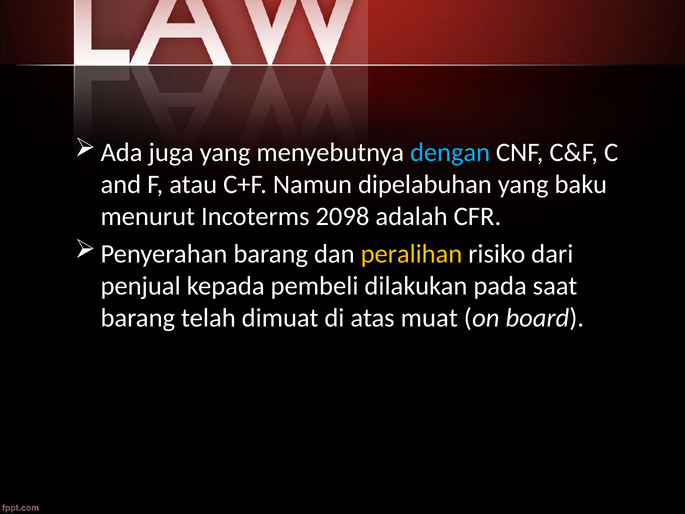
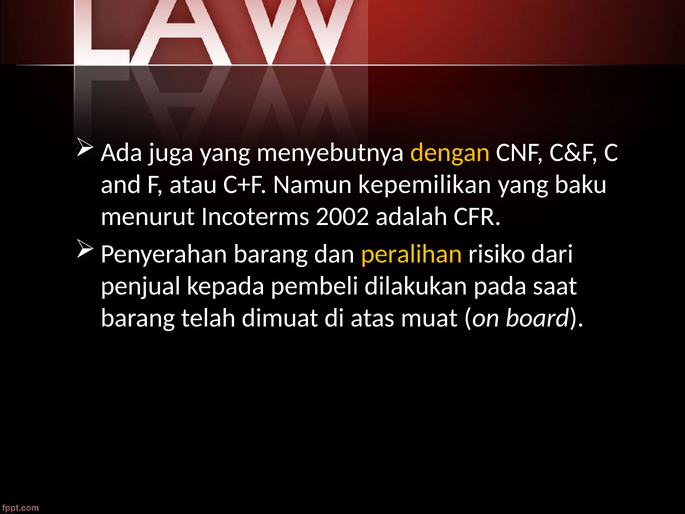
dengan colour: light blue -> yellow
dipelabuhan: dipelabuhan -> kepemilikan
2098: 2098 -> 2002
